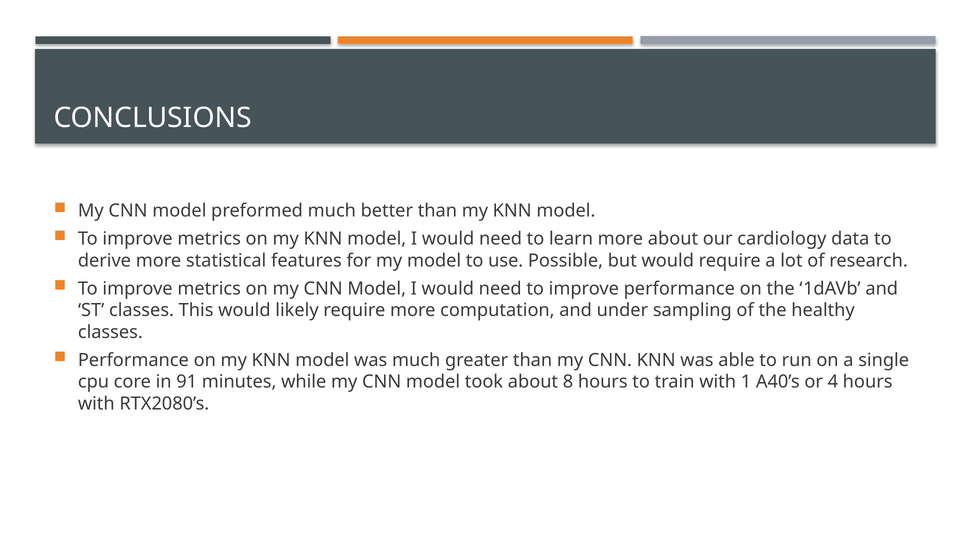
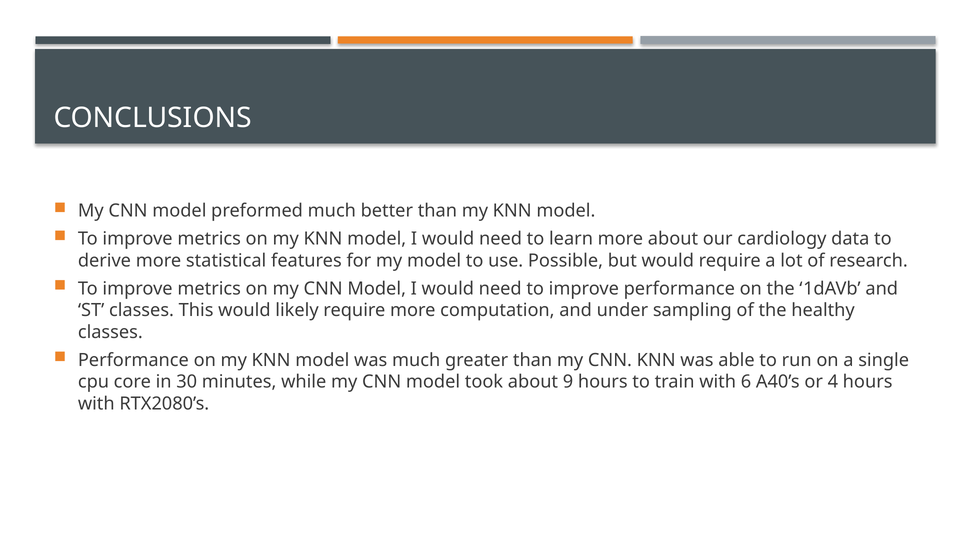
91: 91 -> 30
8: 8 -> 9
1: 1 -> 6
